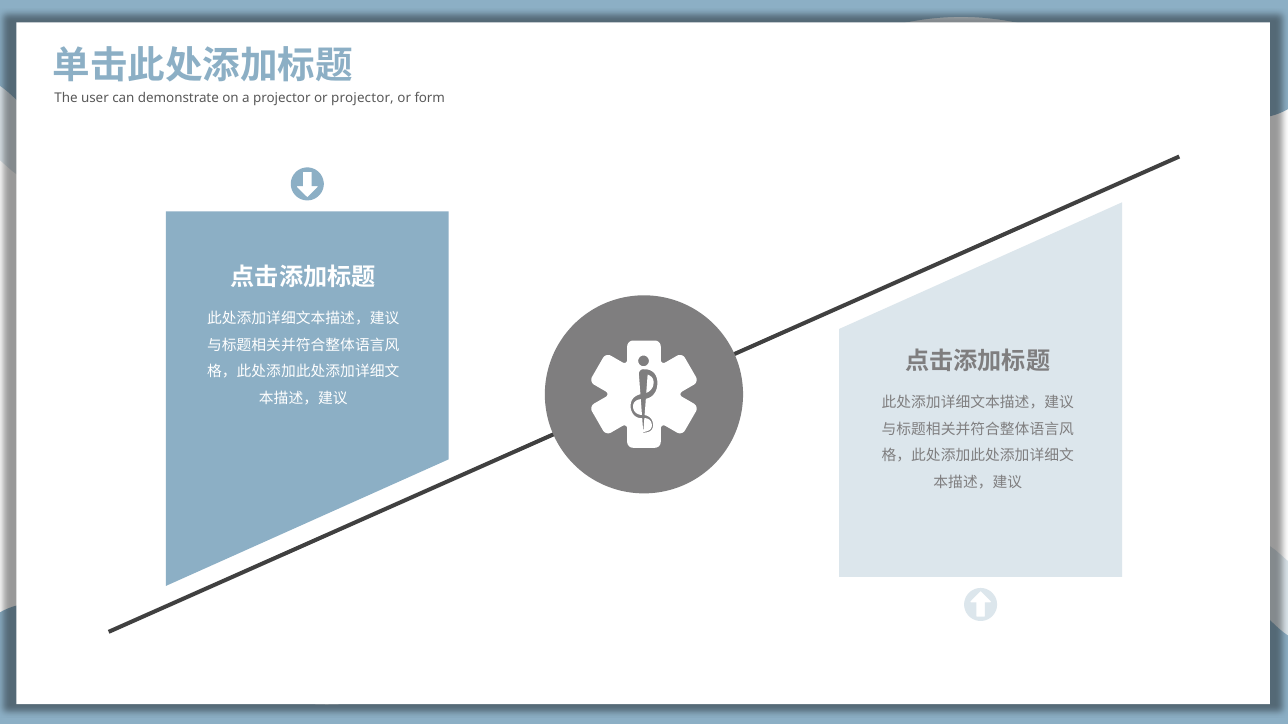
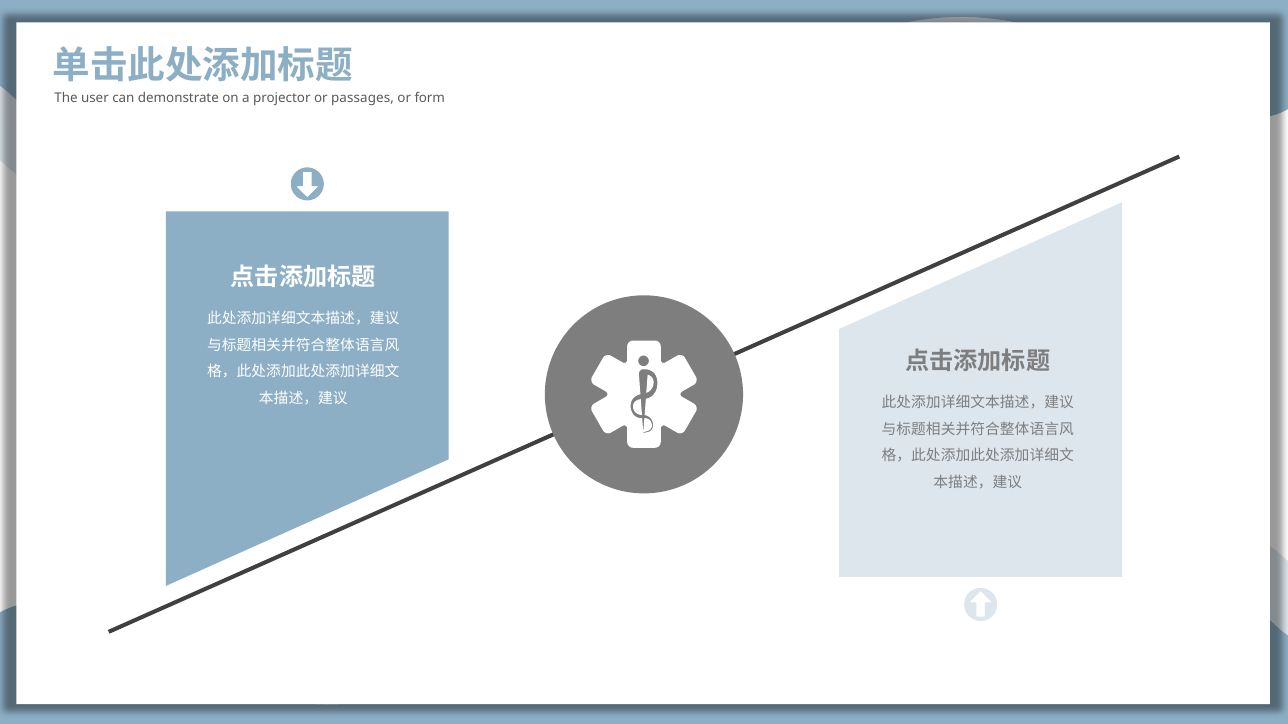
or projector: projector -> passages
